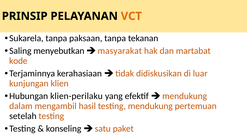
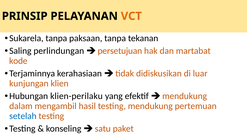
menyebutkan: menyebutkan -> perlindungan
masyarakat: masyarakat -> persetujuan
setelah colour: black -> blue
